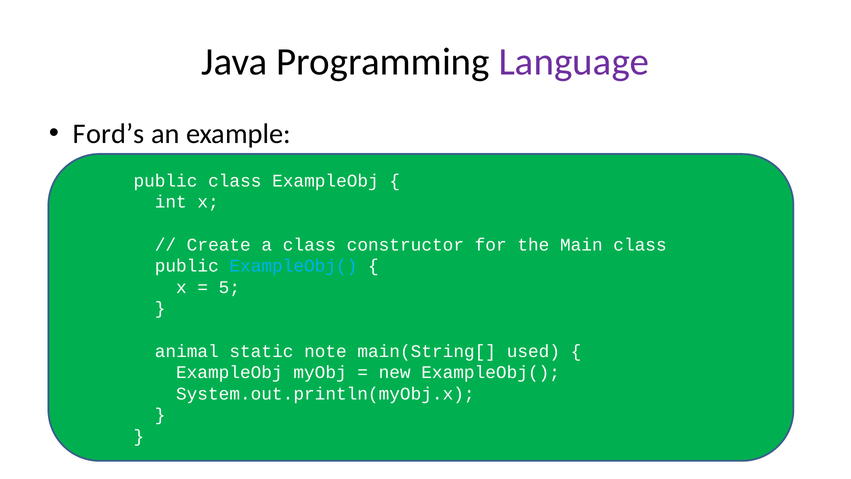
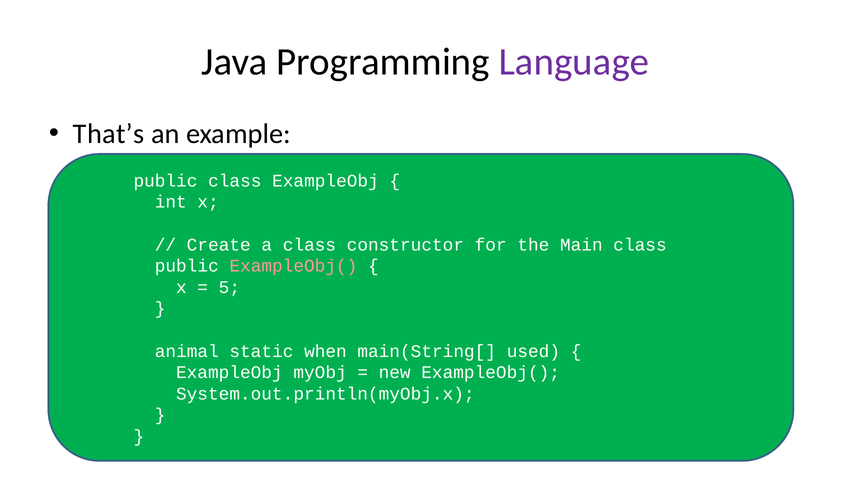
Ford’s: Ford’s -> That’s
ExampleObj( at (293, 266) colour: light blue -> pink
note: note -> when
